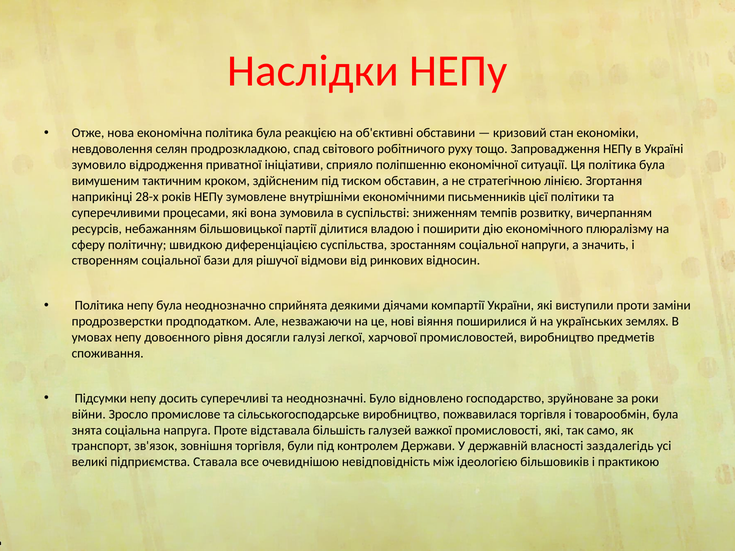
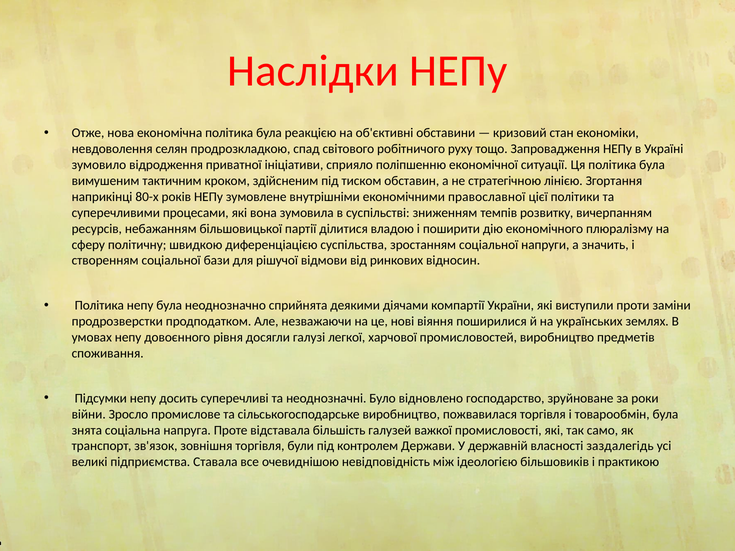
28-х: 28-х -> 80-х
письменників: письменників -> православної
